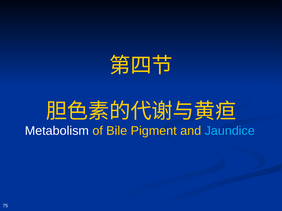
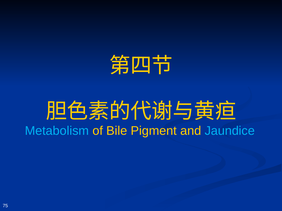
Metabolism colour: white -> light blue
